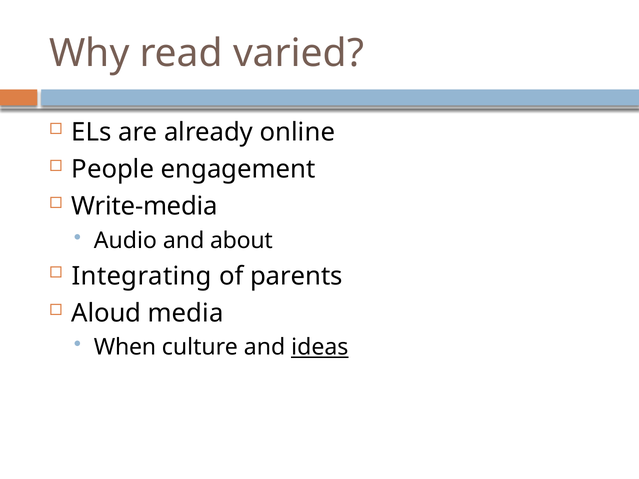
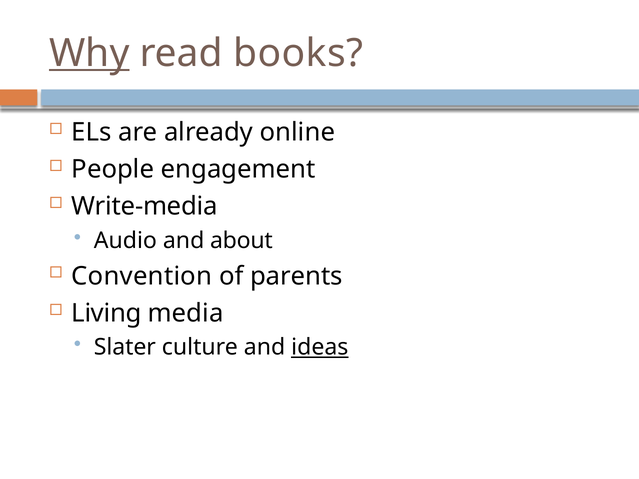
Why underline: none -> present
varied: varied -> books
Integrating: Integrating -> Convention
Aloud: Aloud -> Living
When: When -> Slater
